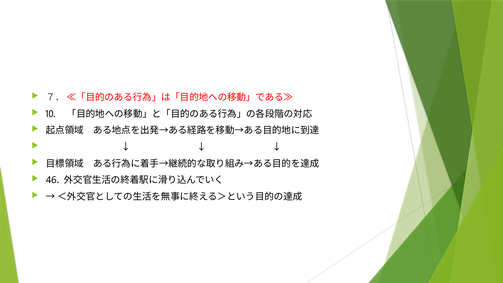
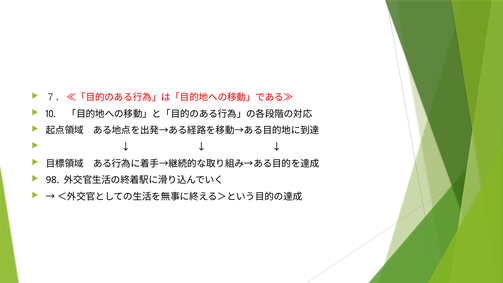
46: 46 -> 98
